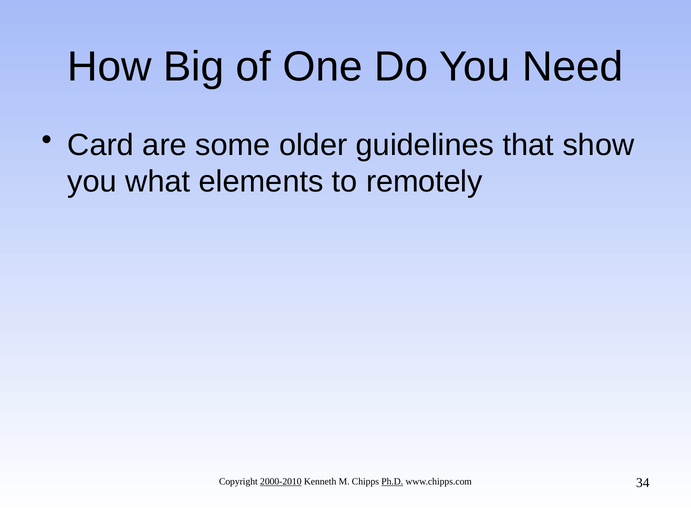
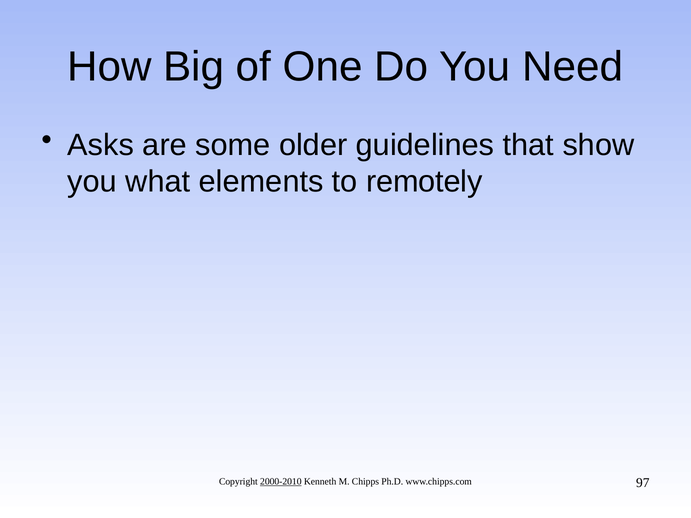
Card: Card -> Asks
Ph.D underline: present -> none
34: 34 -> 97
